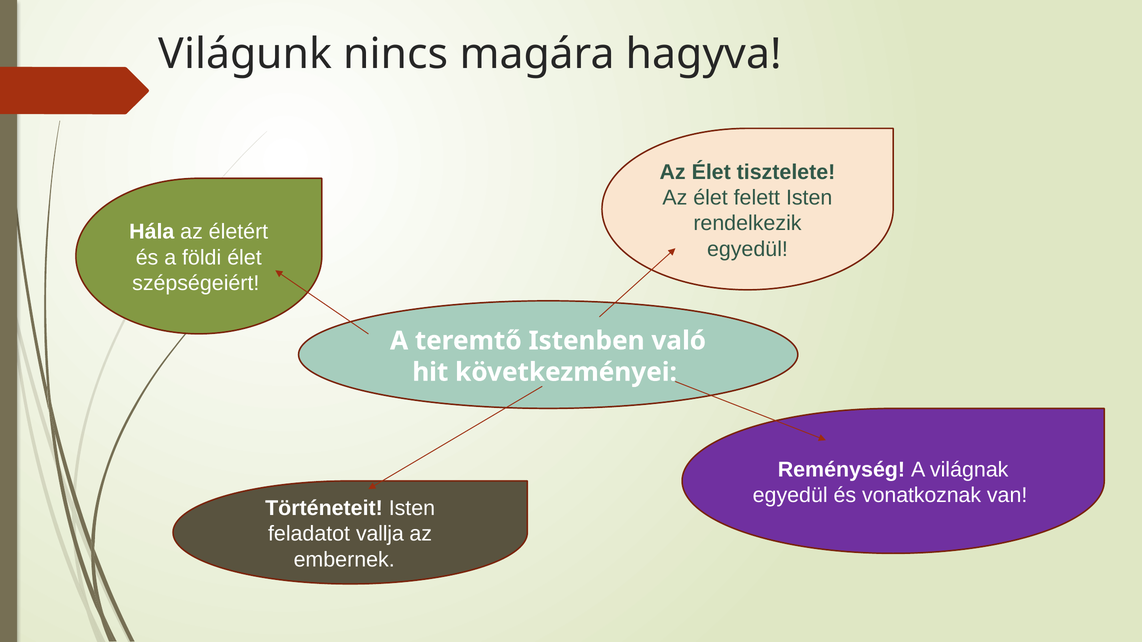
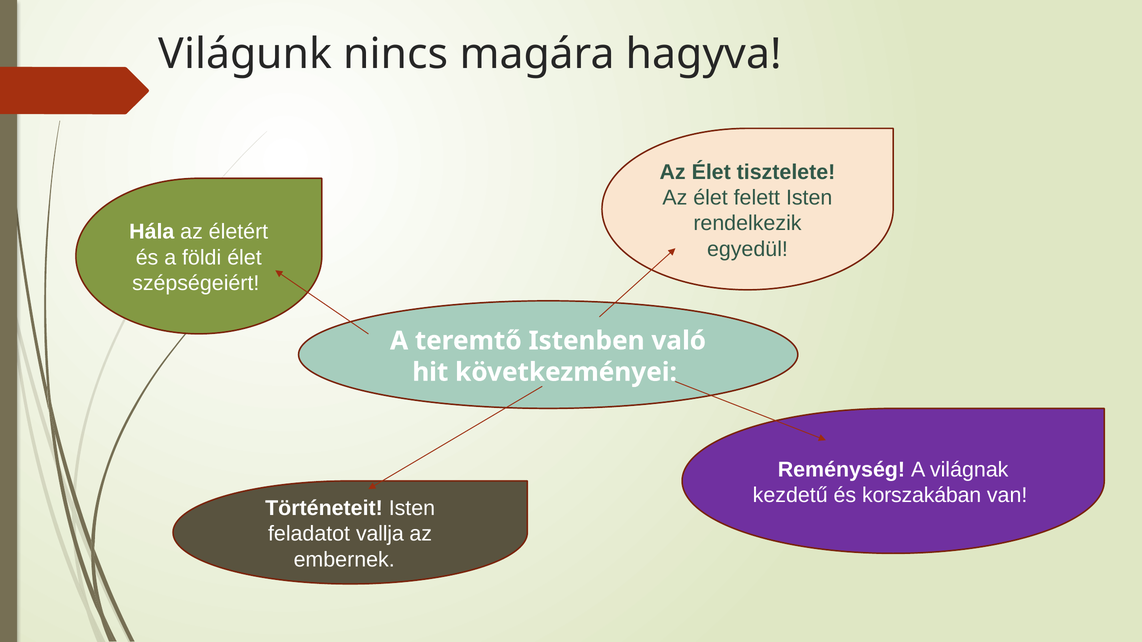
egyedül at (790, 495): egyedül -> kezdetű
vonatkoznak: vonatkoznak -> korszakában
